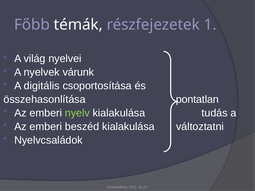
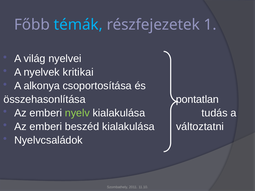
témák colour: white -> light blue
várunk: várunk -> kritikai
digitális: digitális -> alkonya
